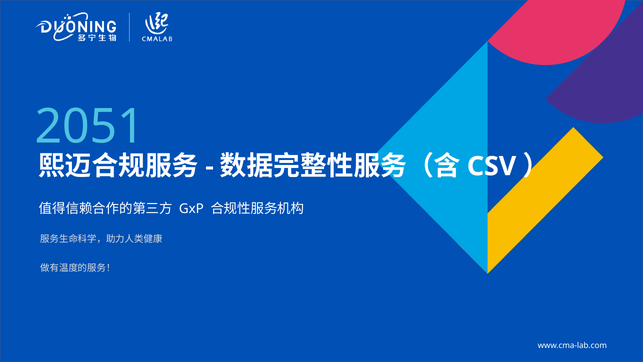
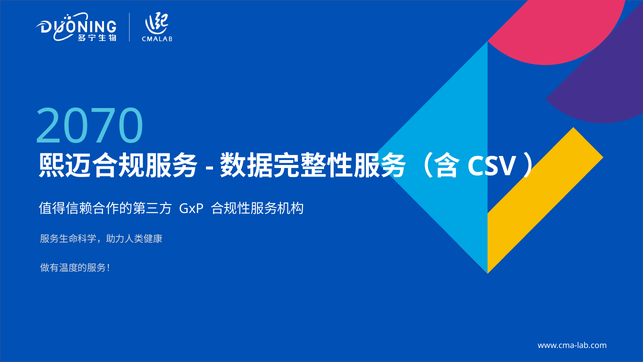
2051: 2051 -> 2070
